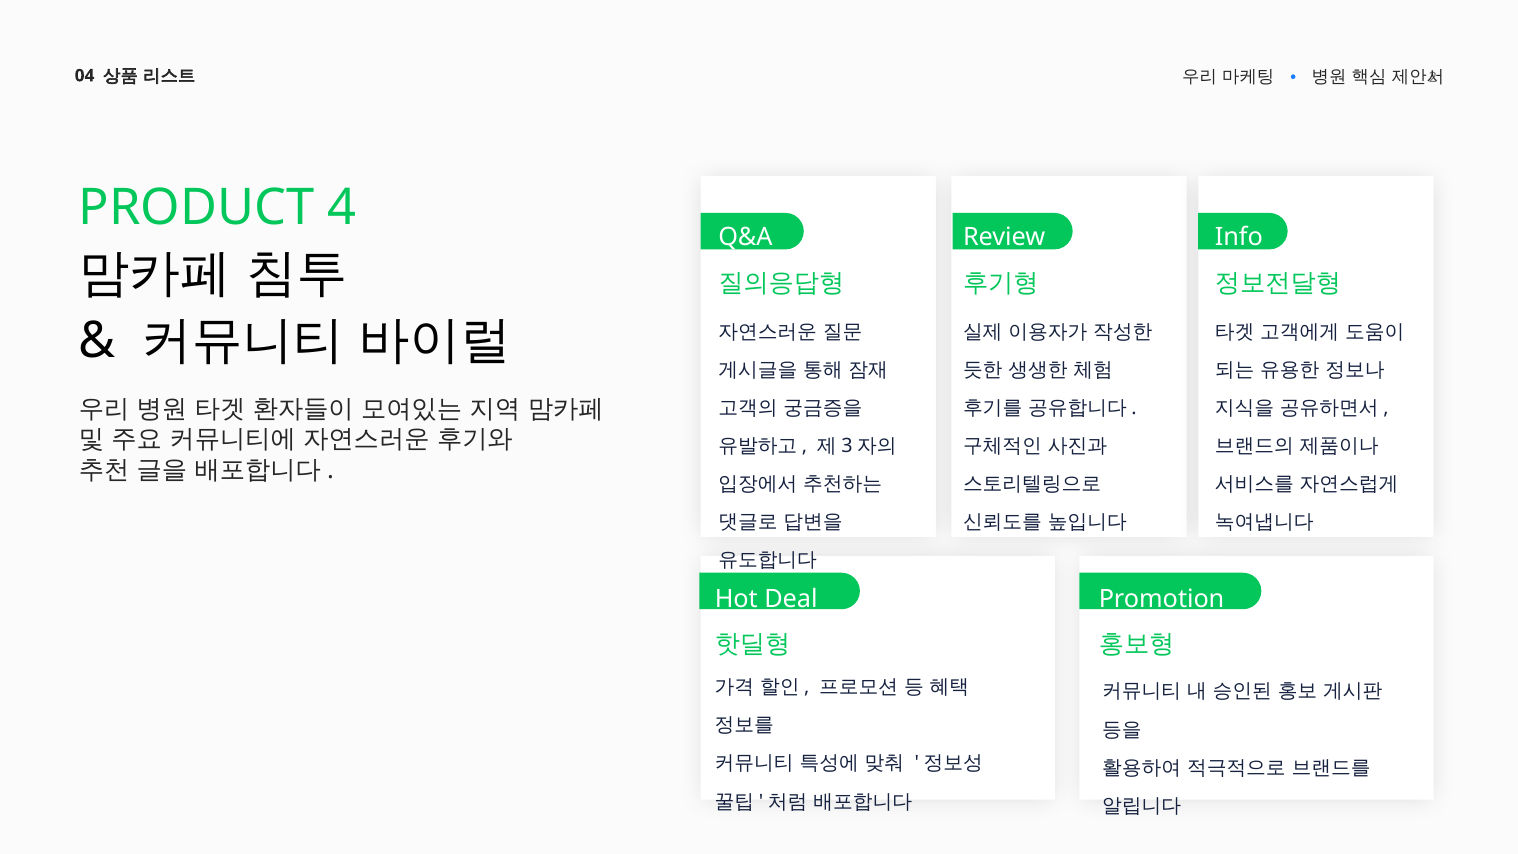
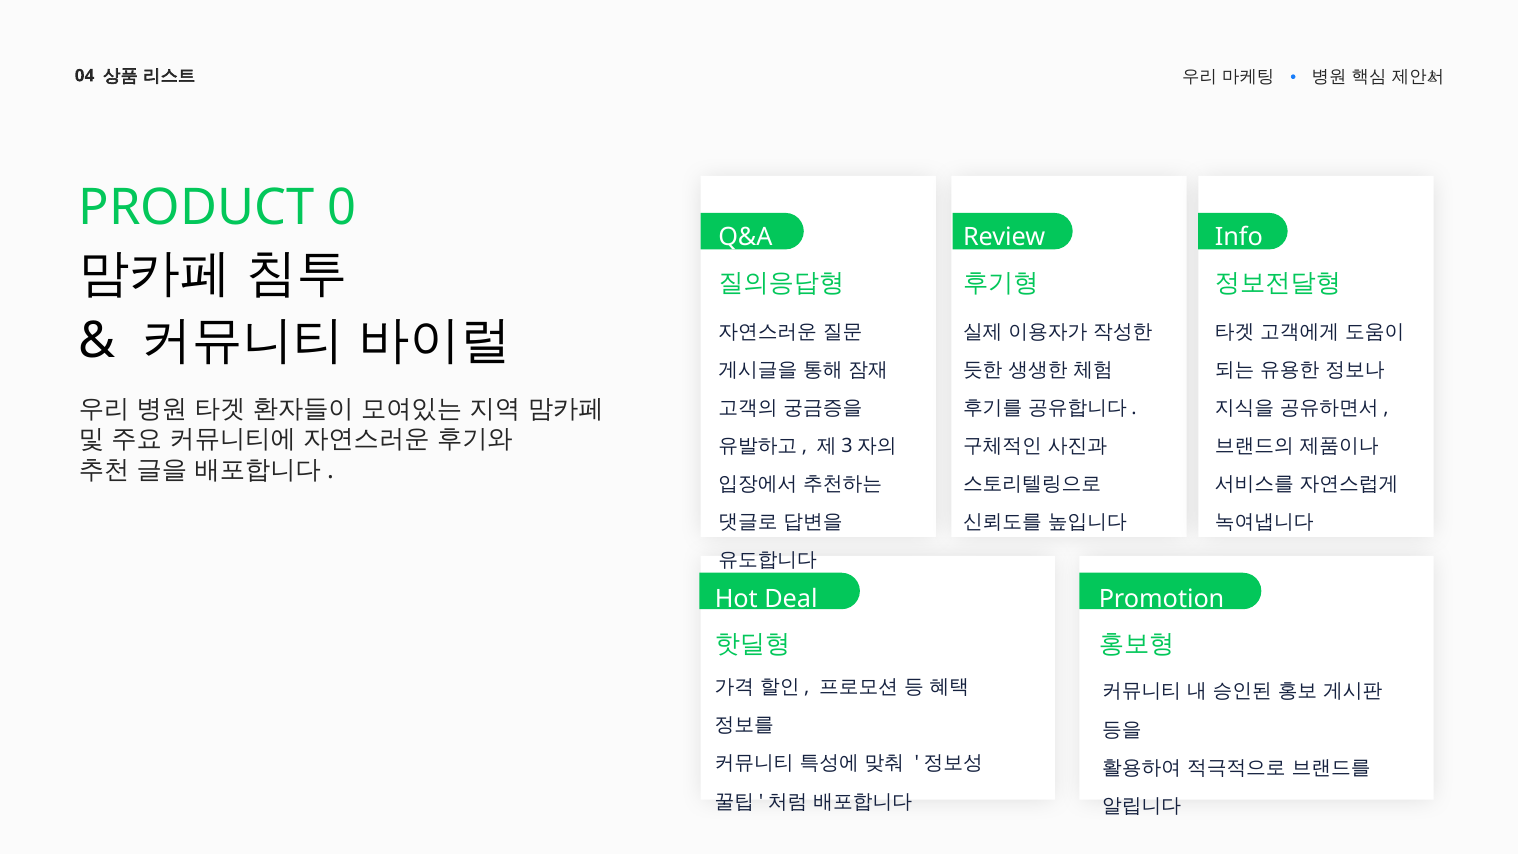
4: 4 -> 0
